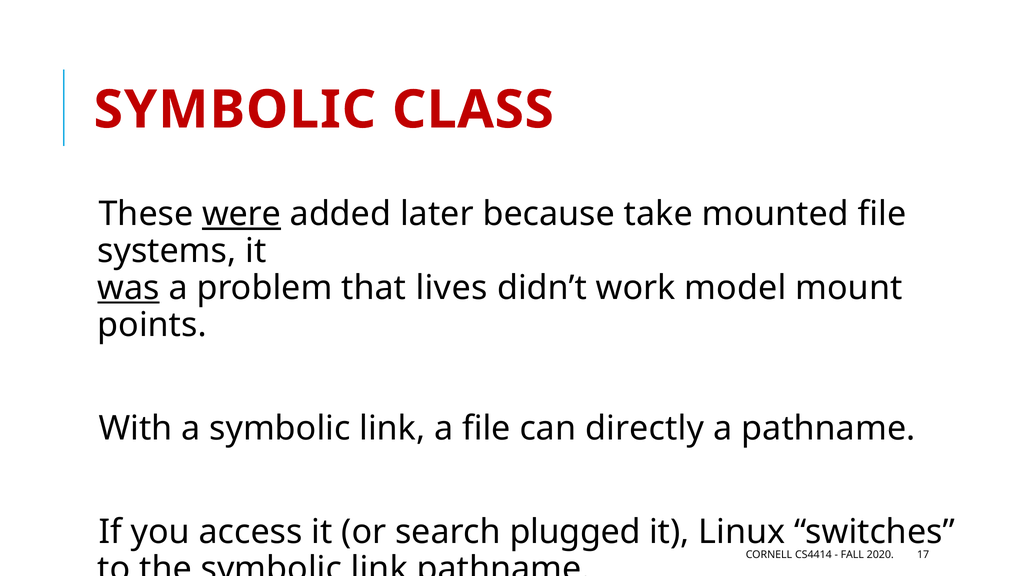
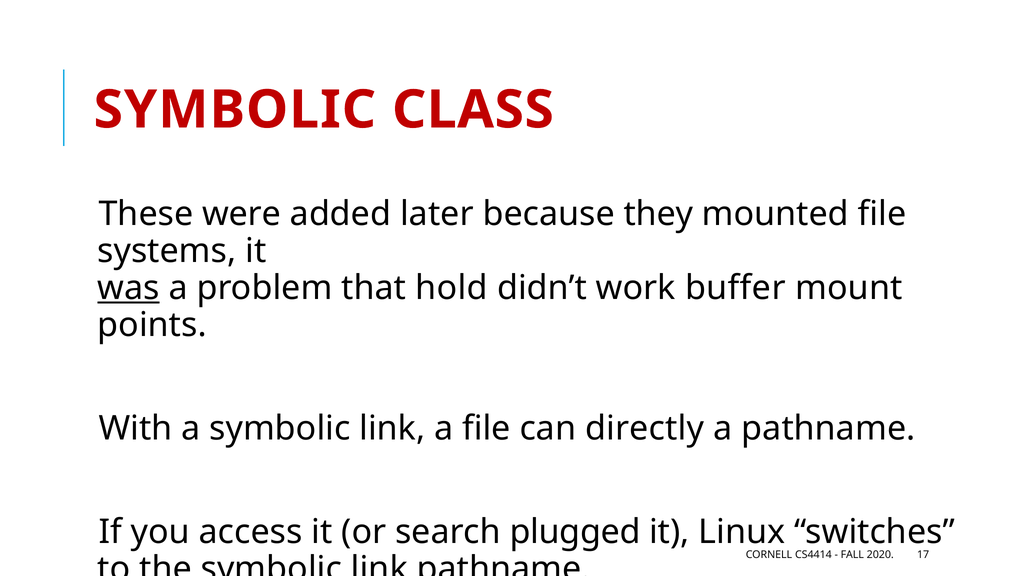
were underline: present -> none
take: take -> they
lives: lives -> hold
model: model -> buffer
